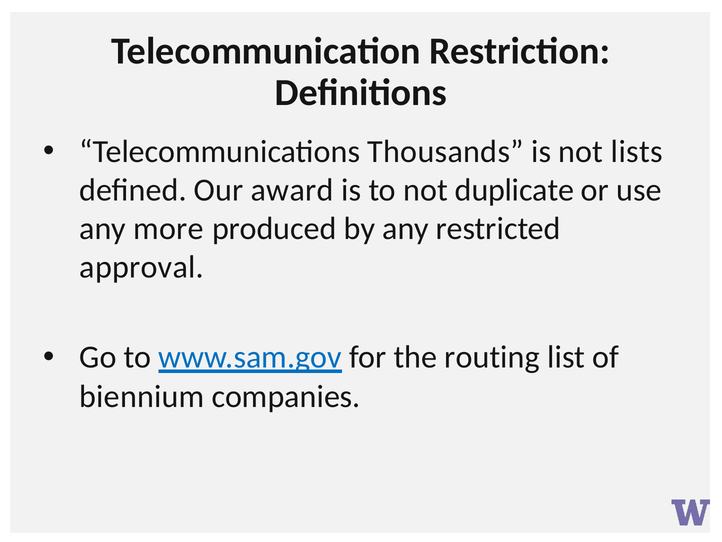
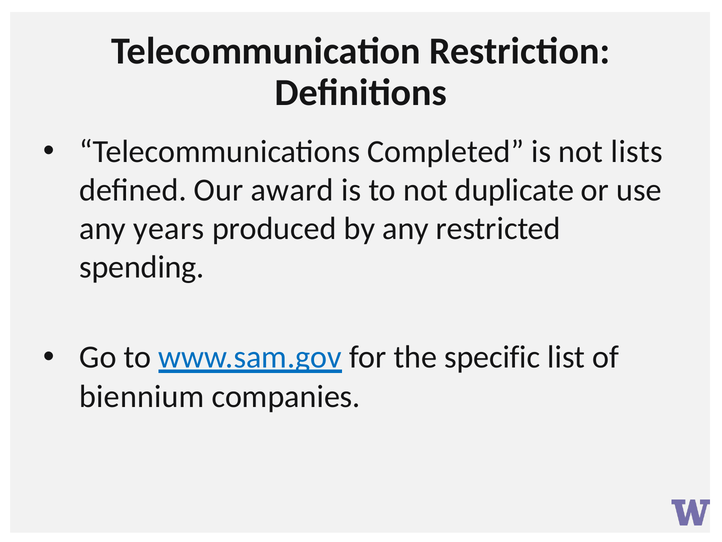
Thousands: Thousands -> Completed
more: more -> years
approval: approval -> spending
routing: routing -> specific
